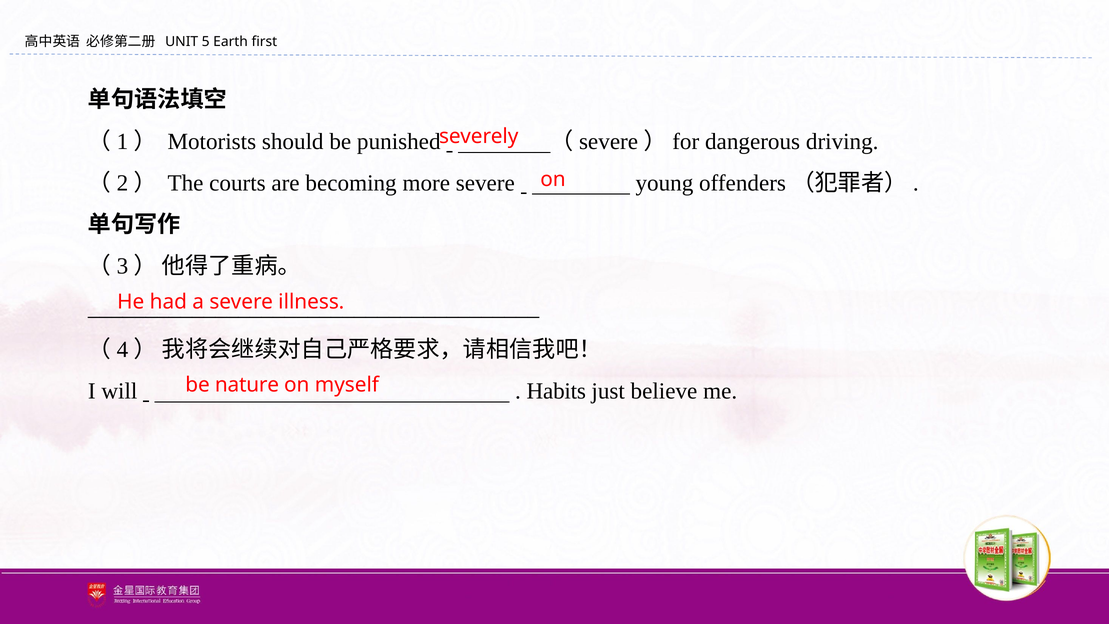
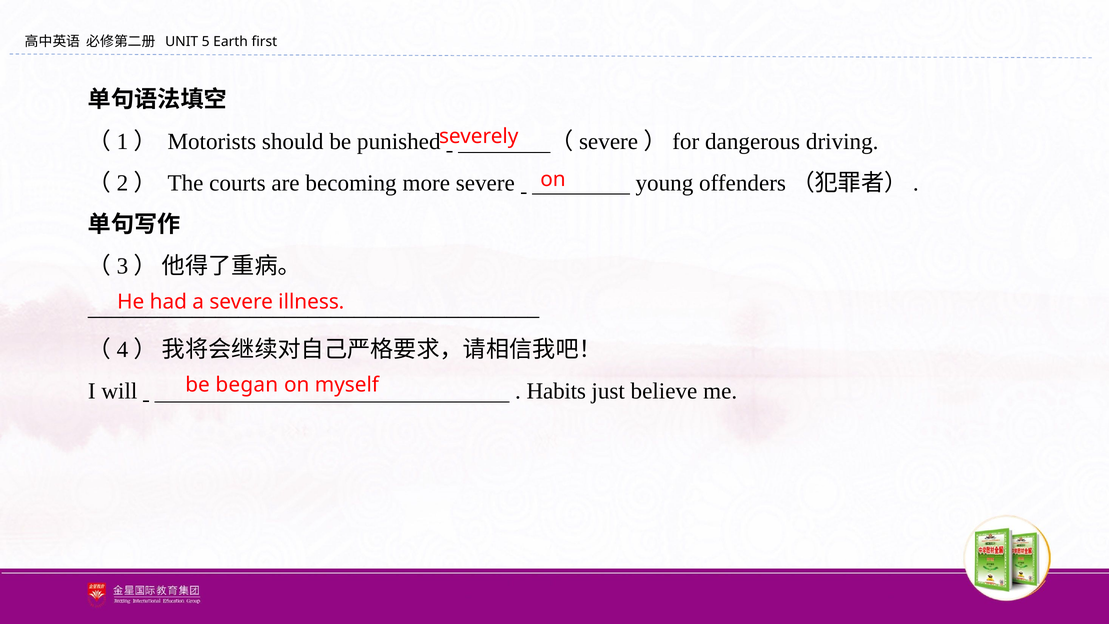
nature: nature -> began
